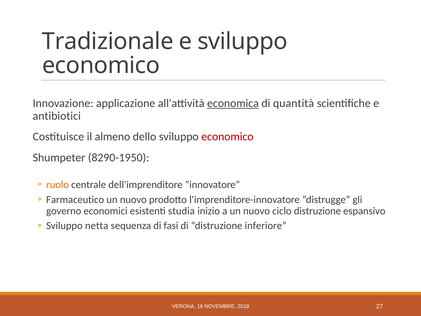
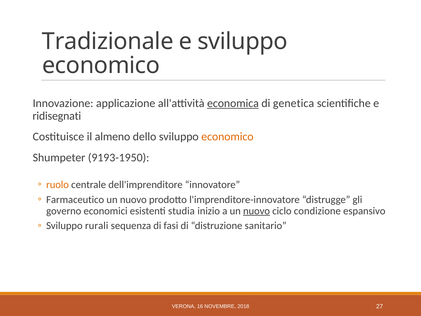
quantità: quantità -> genetica
antibiotici: antibiotici -> ridisegnati
economico at (227, 137) colour: red -> orange
8290-1950: 8290-1950 -> 9193-1950
nuovo at (257, 211) underline: none -> present
ciclo distruzione: distruzione -> condizione
netta: netta -> rurali
inferiore: inferiore -> sanitario
